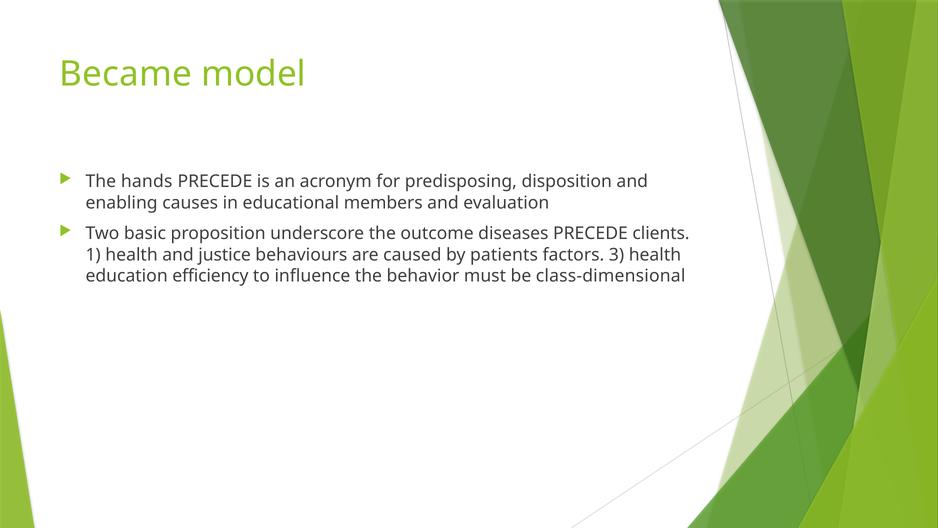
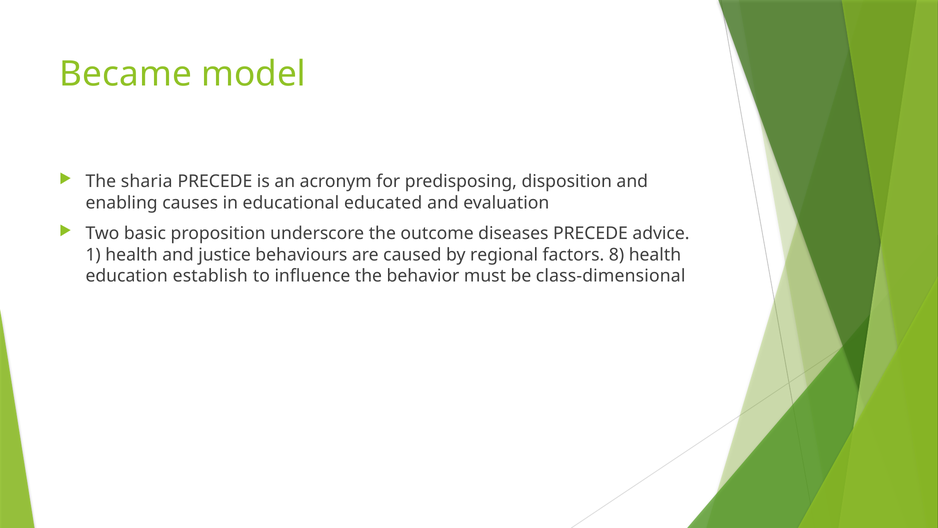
hands: hands -> sharia
members: members -> educated
clients: clients -> advice
patients: patients -> regional
3: 3 -> 8
efficiency: efficiency -> establish
